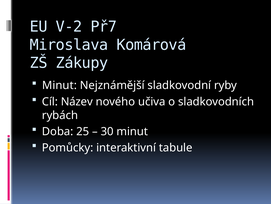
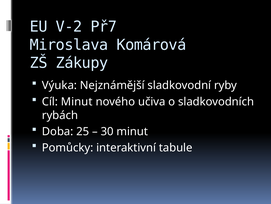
Minut at (59, 85): Minut -> Výuka
Cíl Název: Název -> Minut
